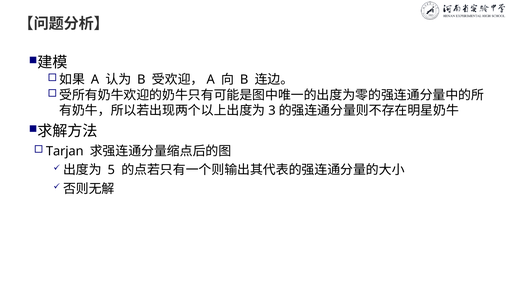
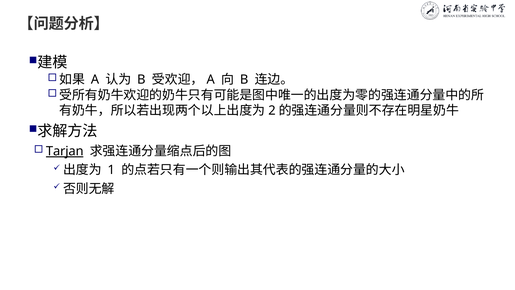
3: 3 -> 2
Tarjan underline: none -> present
5: 5 -> 1
